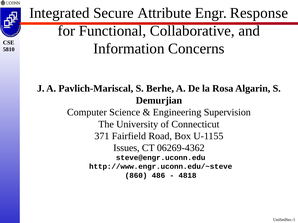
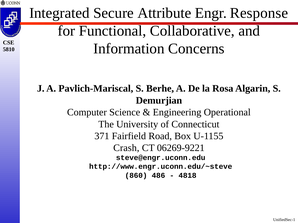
Supervision: Supervision -> Operational
Issues: Issues -> Crash
06269-4362: 06269-4362 -> 06269-9221
